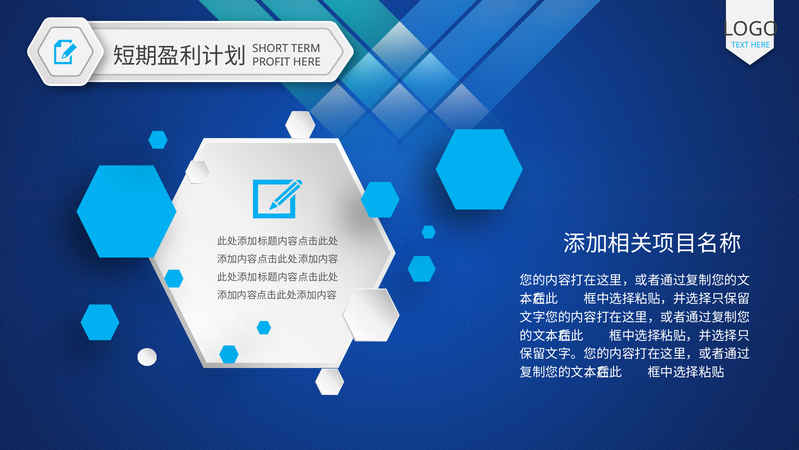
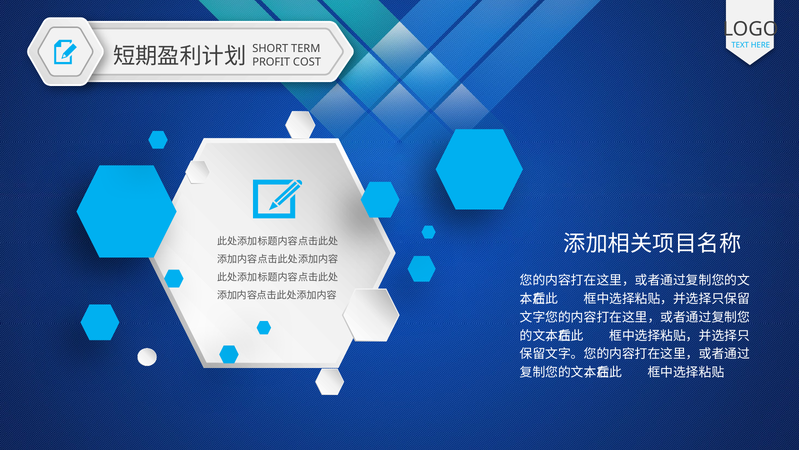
PROFIT HERE: HERE -> COST
